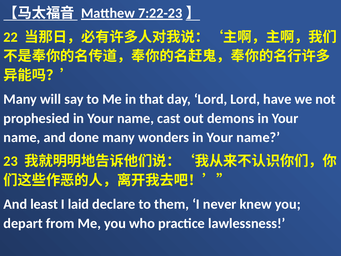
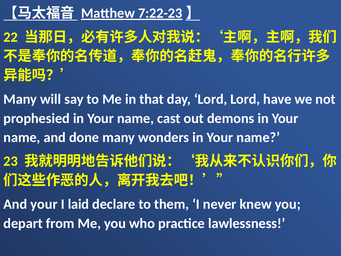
And least: least -> your
